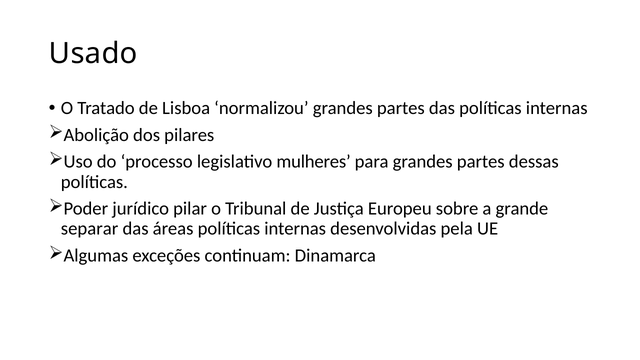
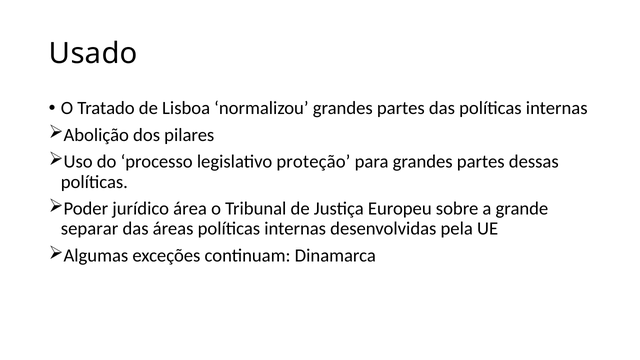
mulheres: mulheres -> proteção
pilar: pilar -> área
